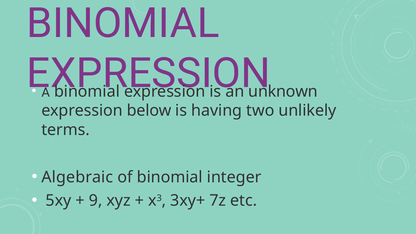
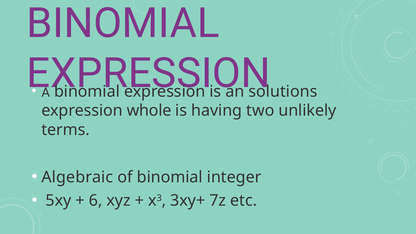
unknown: unknown -> solutions
below: below -> whole
9: 9 -> 6
